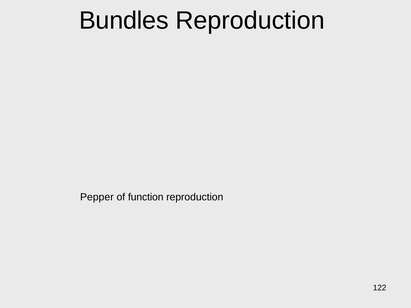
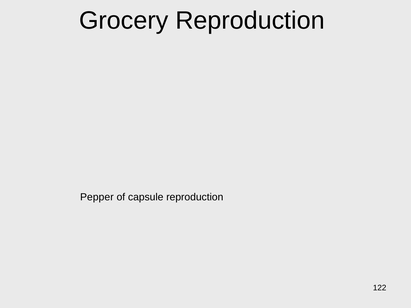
Bundles: Bundles -> Grocery
function: function -> capsule
